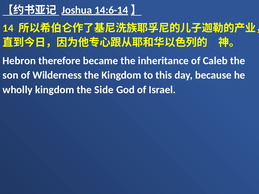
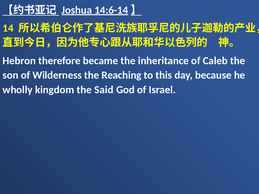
the Kingdom: Kingdom -> Reaching
Side: Side -> Said
